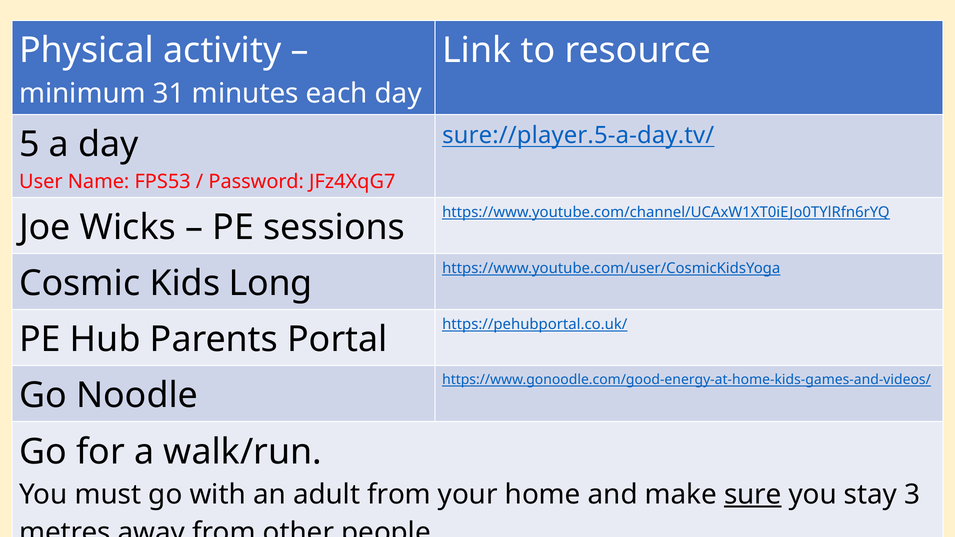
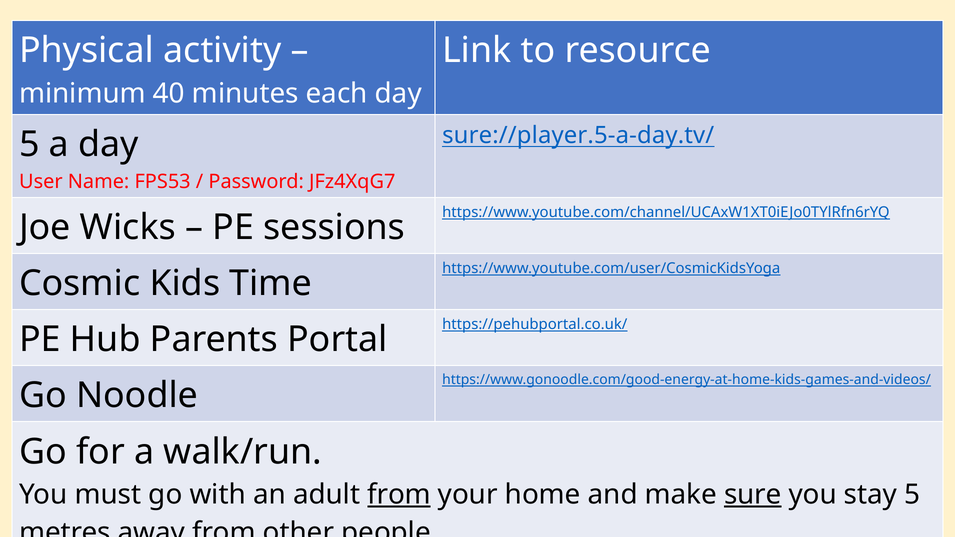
31: 31 -> 40
Long: Long -> Time
from at (399, 495) underline: none -> present
stay 3: 3 -> 5
